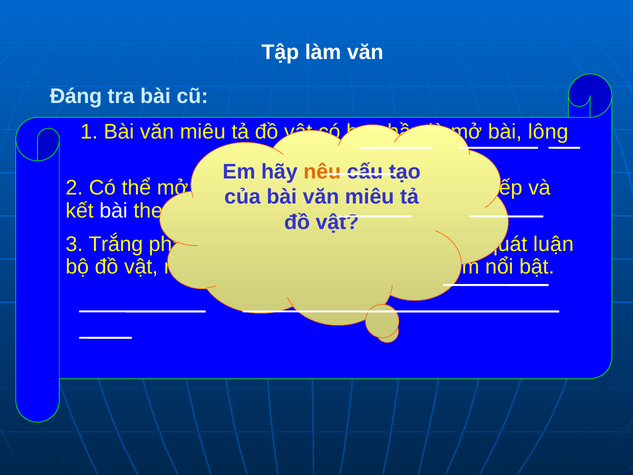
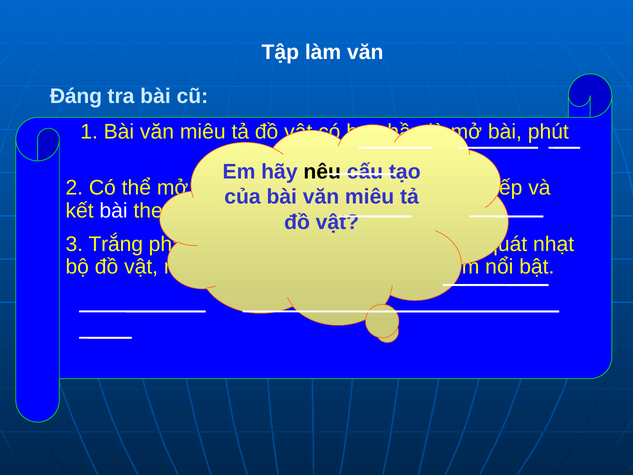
lông: lông -> phút
nêu colour: orange -> black
luận: luận -> nhạt
